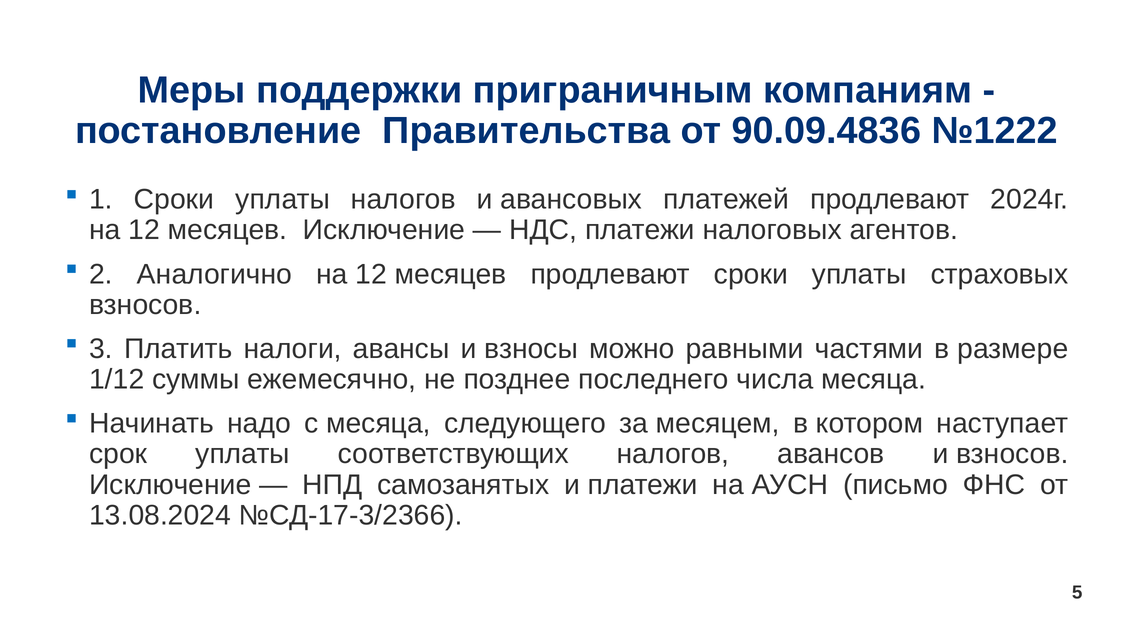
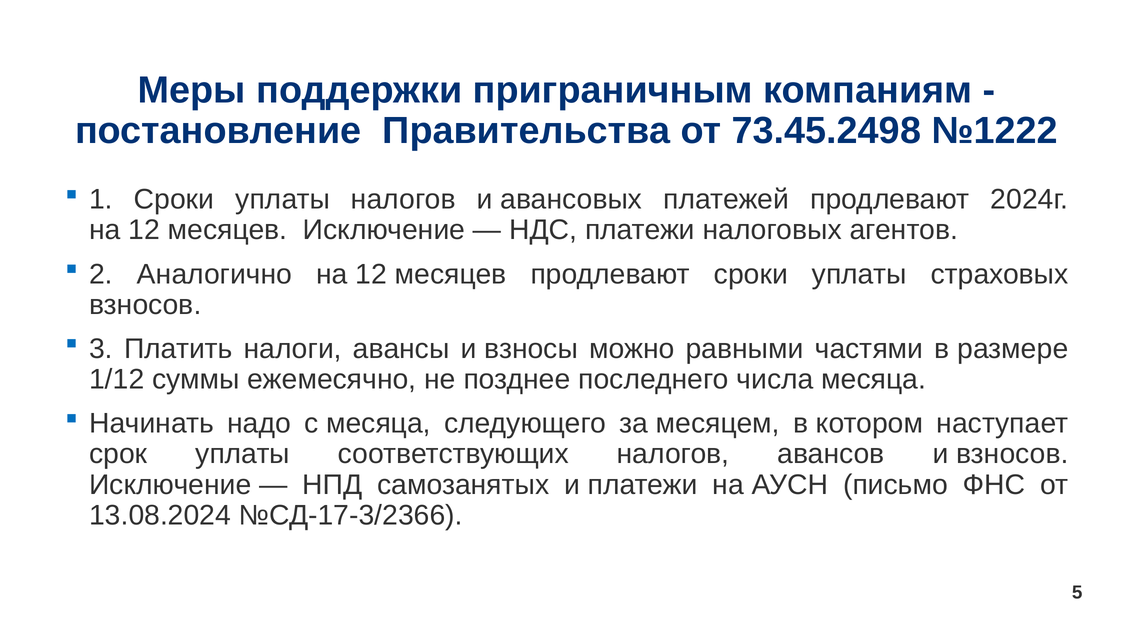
90.09.4836: 90.09.4836 -> 73.45.2498
